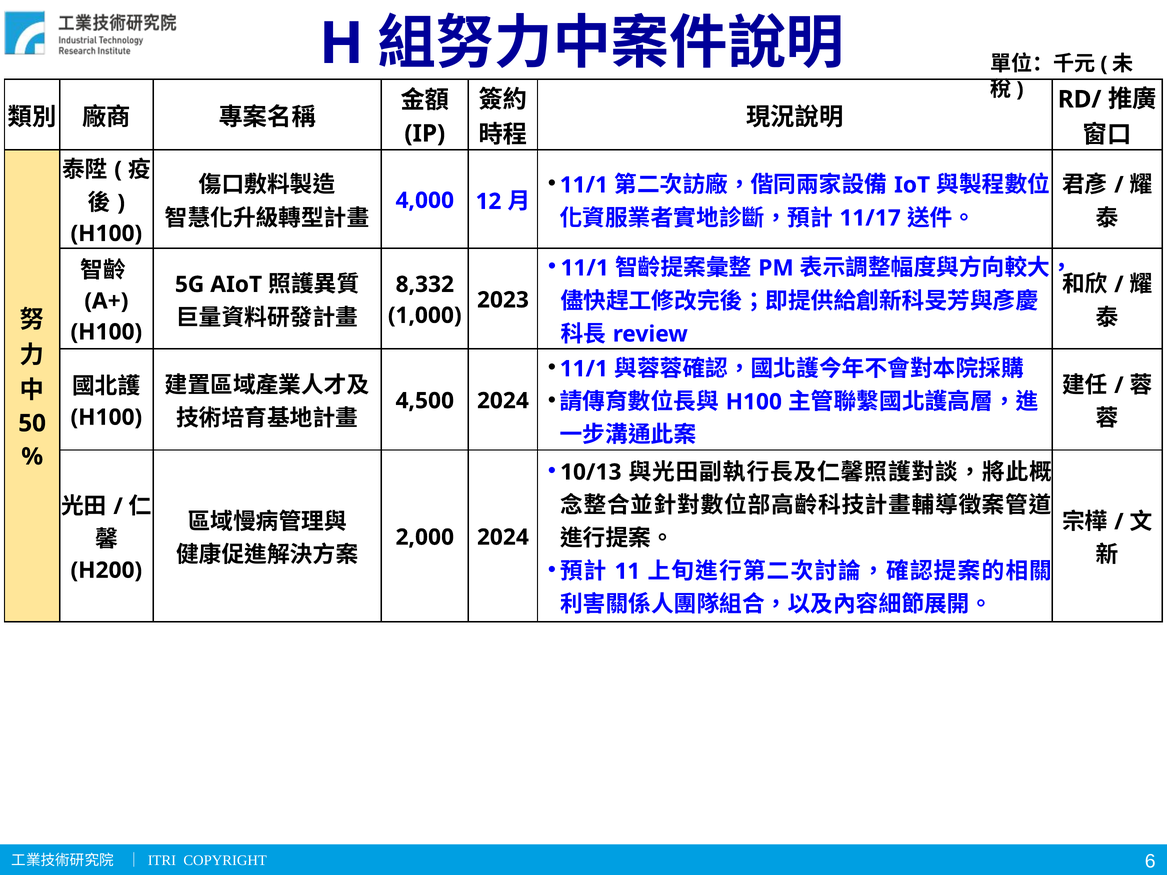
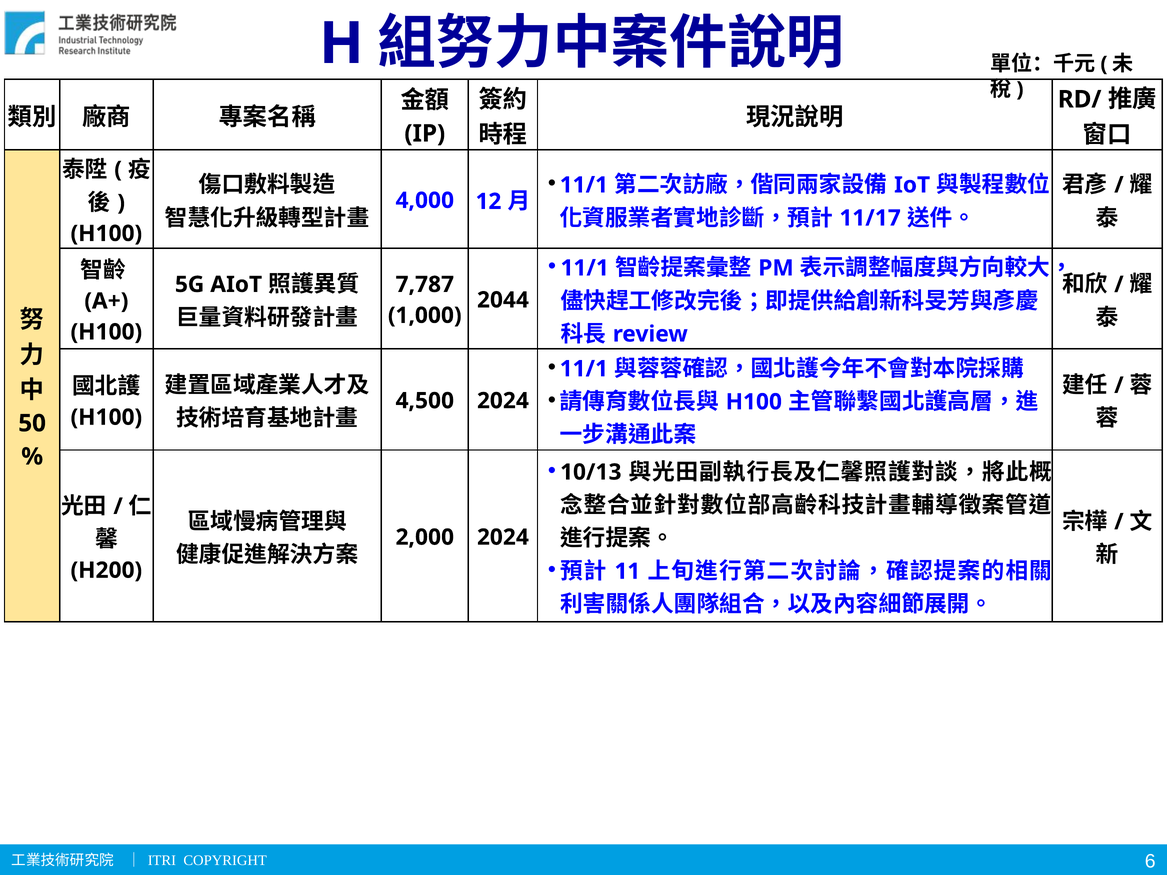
8,332: 8,332 -> 7,787
2023: 2023 -> 2044
